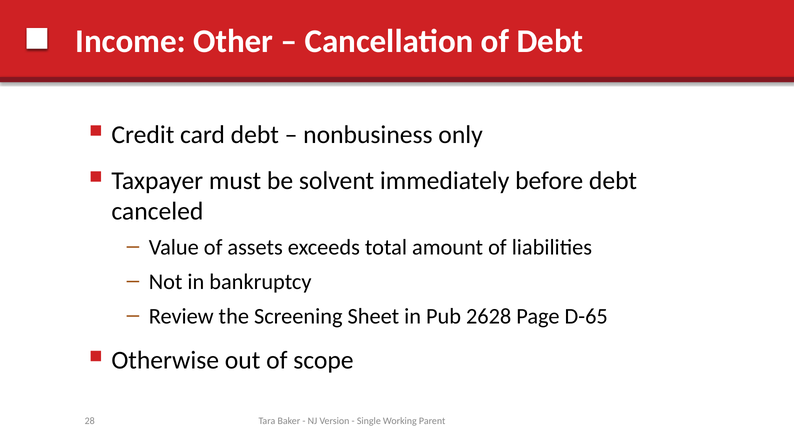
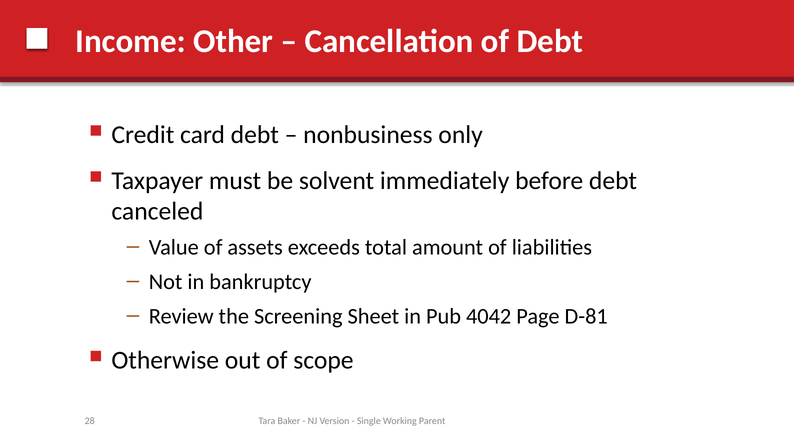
2628: 2628 -> 4042
D-65: D-65 -> D-81
